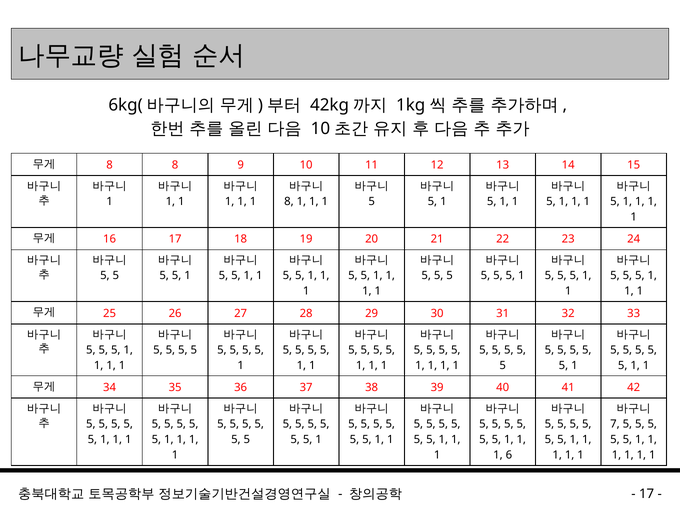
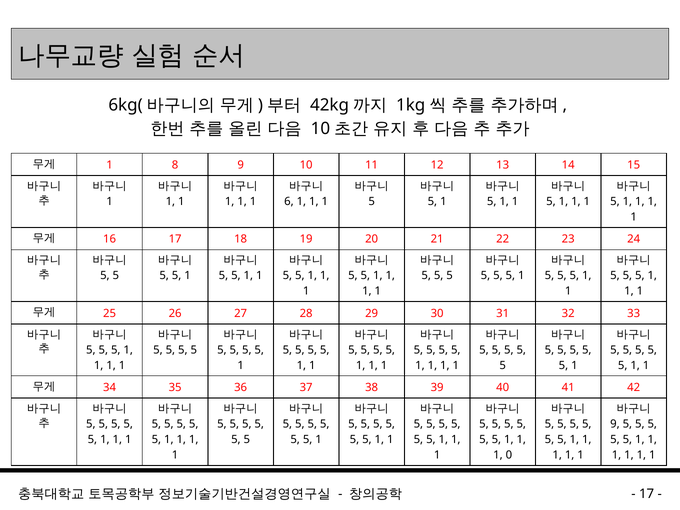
8 at (110, 165): 8 -> 1
8 at (289, 202): 8 -> 6
7 at (615, 424): 7 -> 9
6: 6 -> 0
